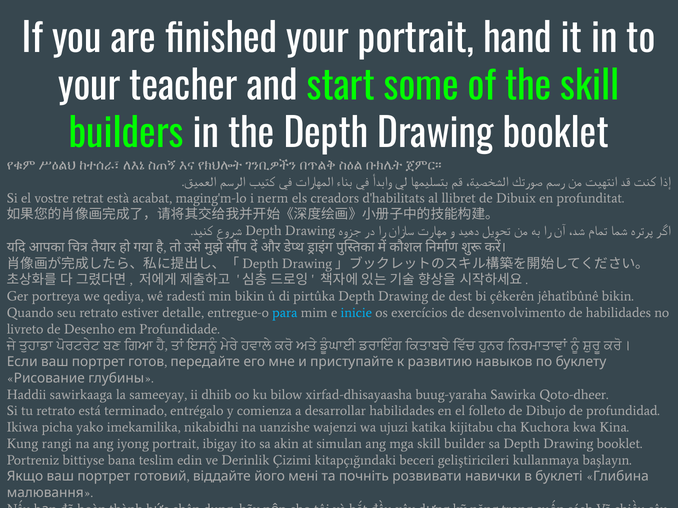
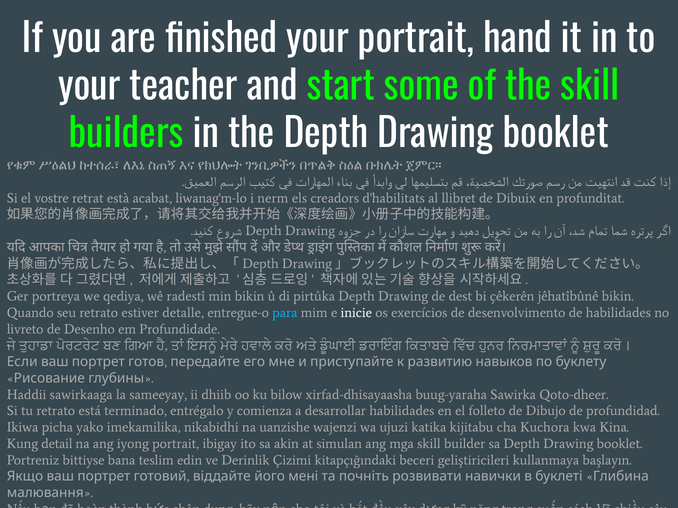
maging'm-lo: maging'm-lo -> liwanag'm-lo
inicie colour: light blue -> white
rangi: rangi -> detail
